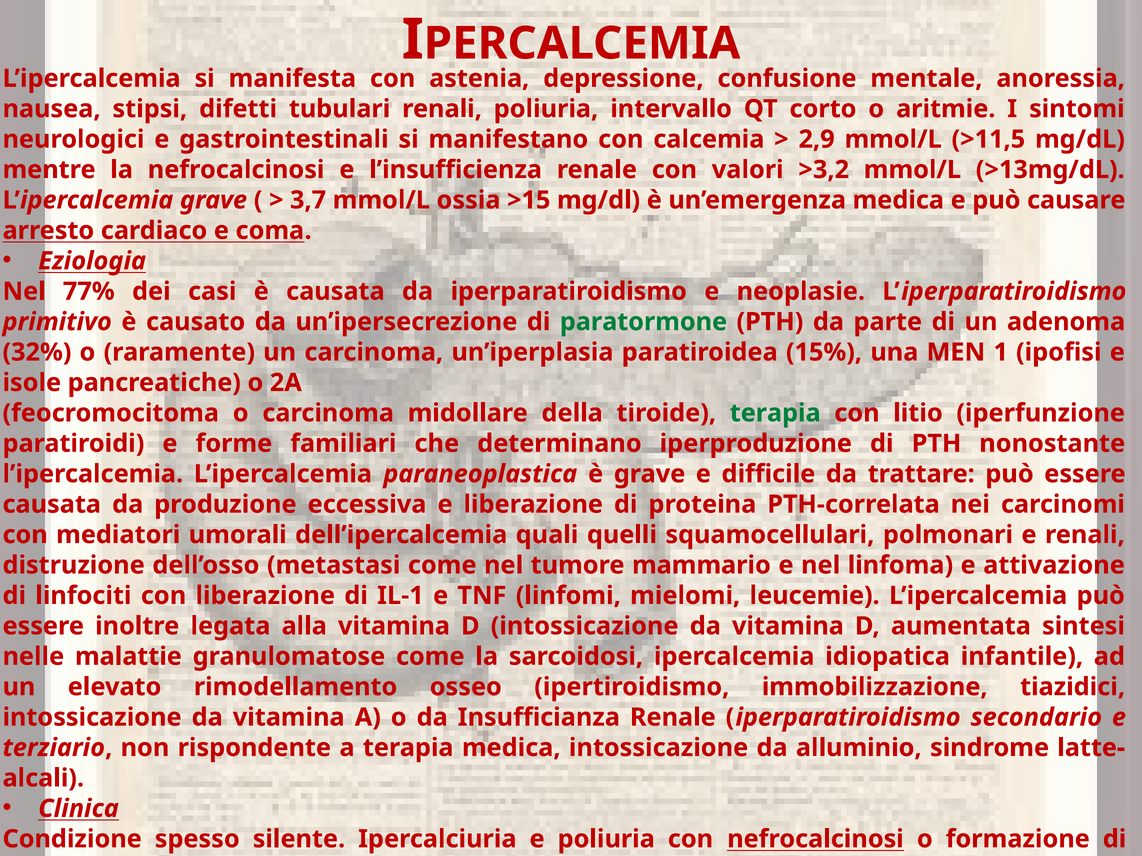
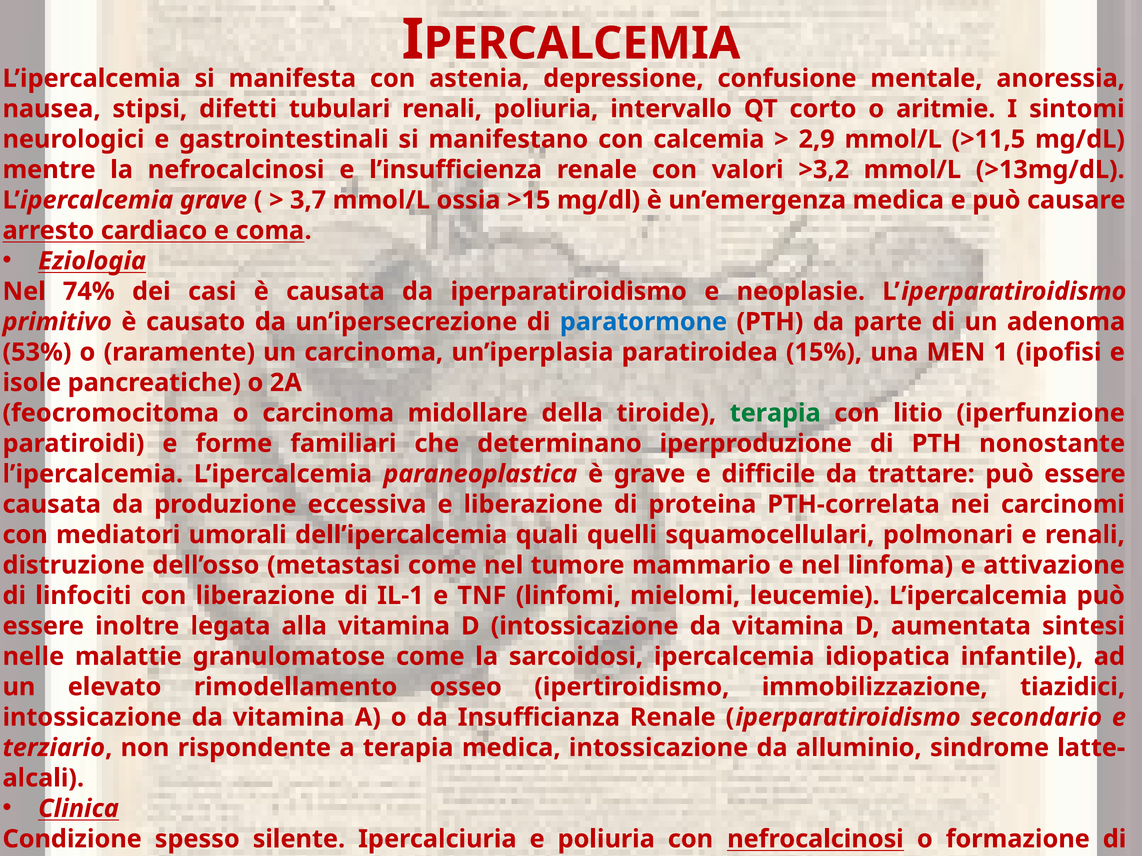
77%: 77% -> 74%
paratormone colour: green -> blue
32%: 32% -> 53%
